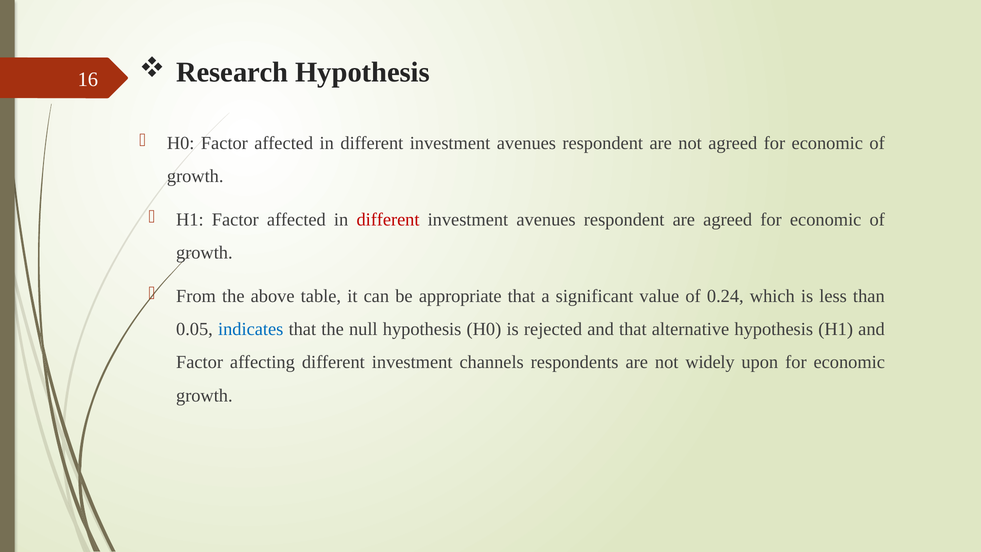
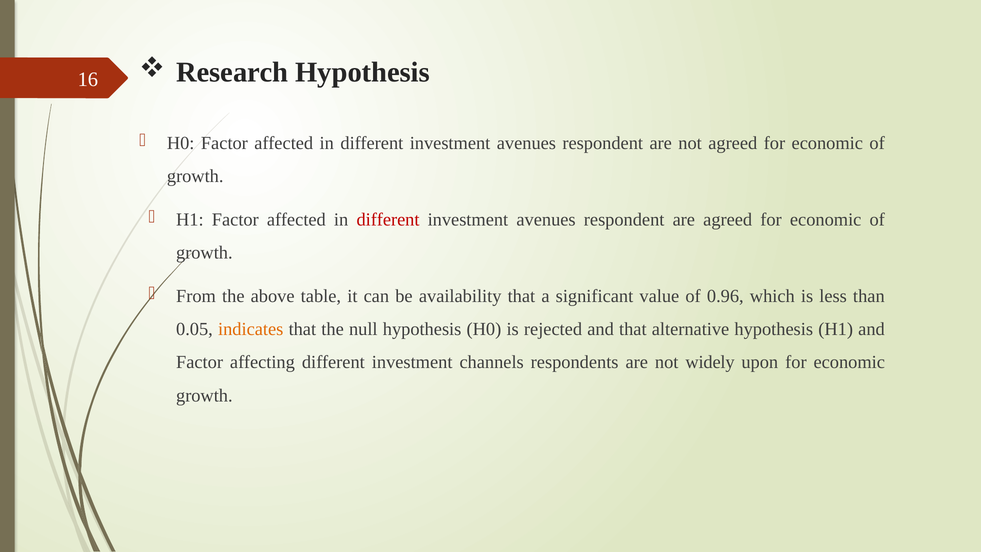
appropriate: appropriate -> availability
0.24: 0.24 -> 0.96
indicates colour: blue -> orange
